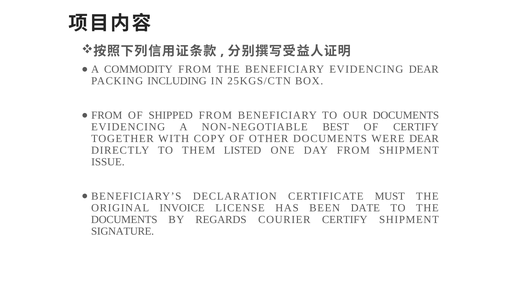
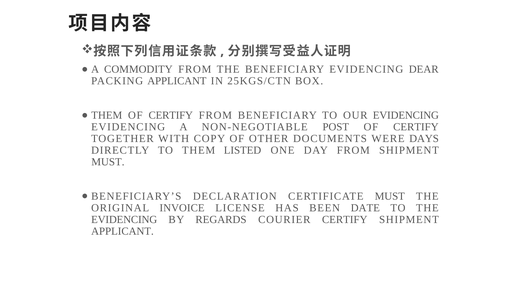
PACKING INCLUDING: INCLUDING -> APPLICANT
FROM at (107, 115): FROM -> THEM
SHIPPED at (171, 115): SHIPPED -> CERTIFY
OUR DOCUMENTS: DOCUMENTS -> EVIDENCING
BEST: BEST -> POST
WERE DEAR: DEAR -> DAYS
ISSUE at (108, 162): ISSUE -> MUST
DOCUMENTS at (124, 219): DOCUMENTS -> EVIDENCING
SIGNATURE at (123, 231): SIGNATURE -> APPLICANT
